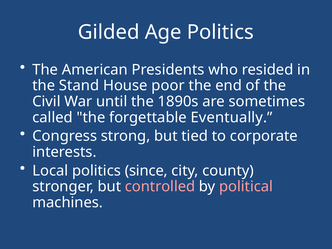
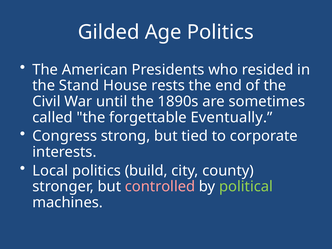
poor: poor -> rests
since: since -> build
political colour: pink -> light green
